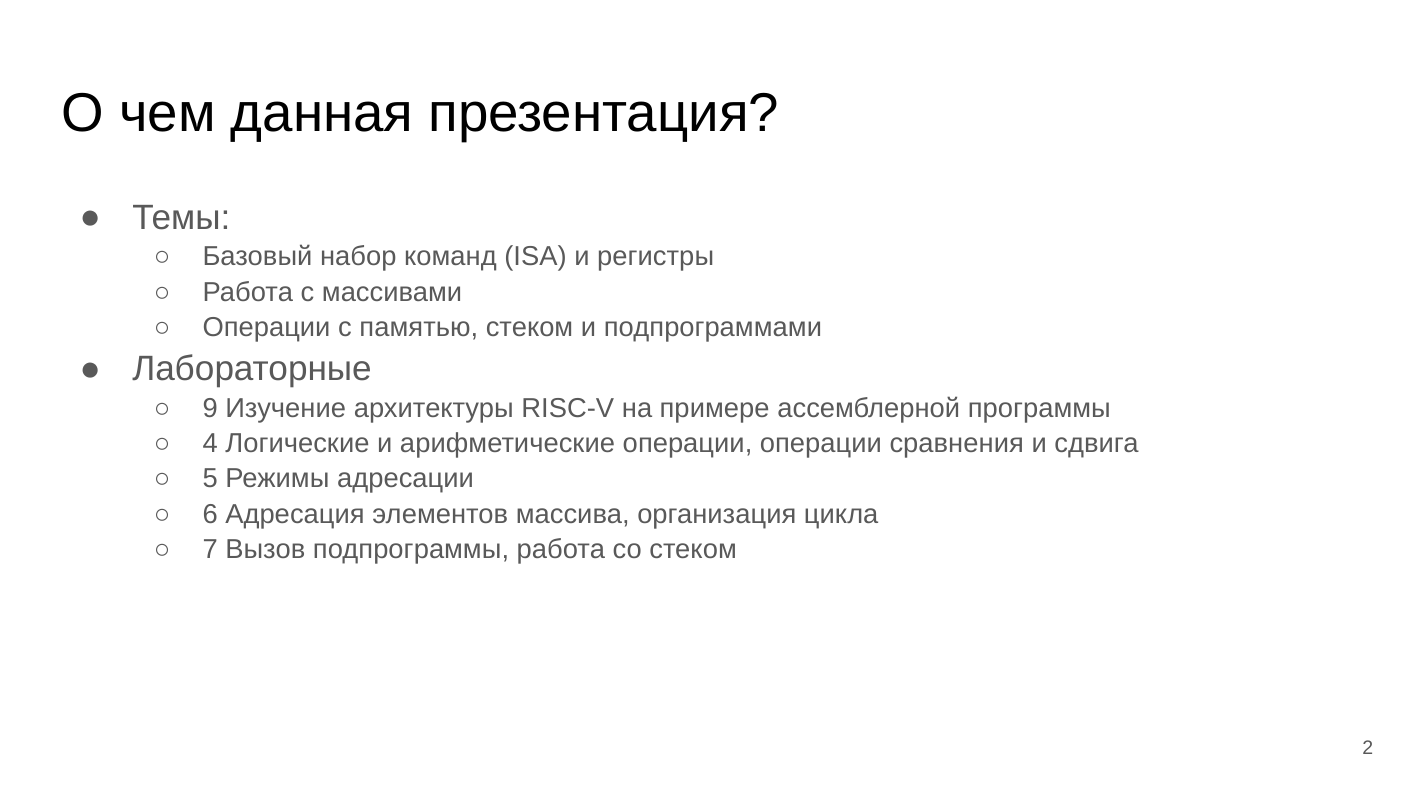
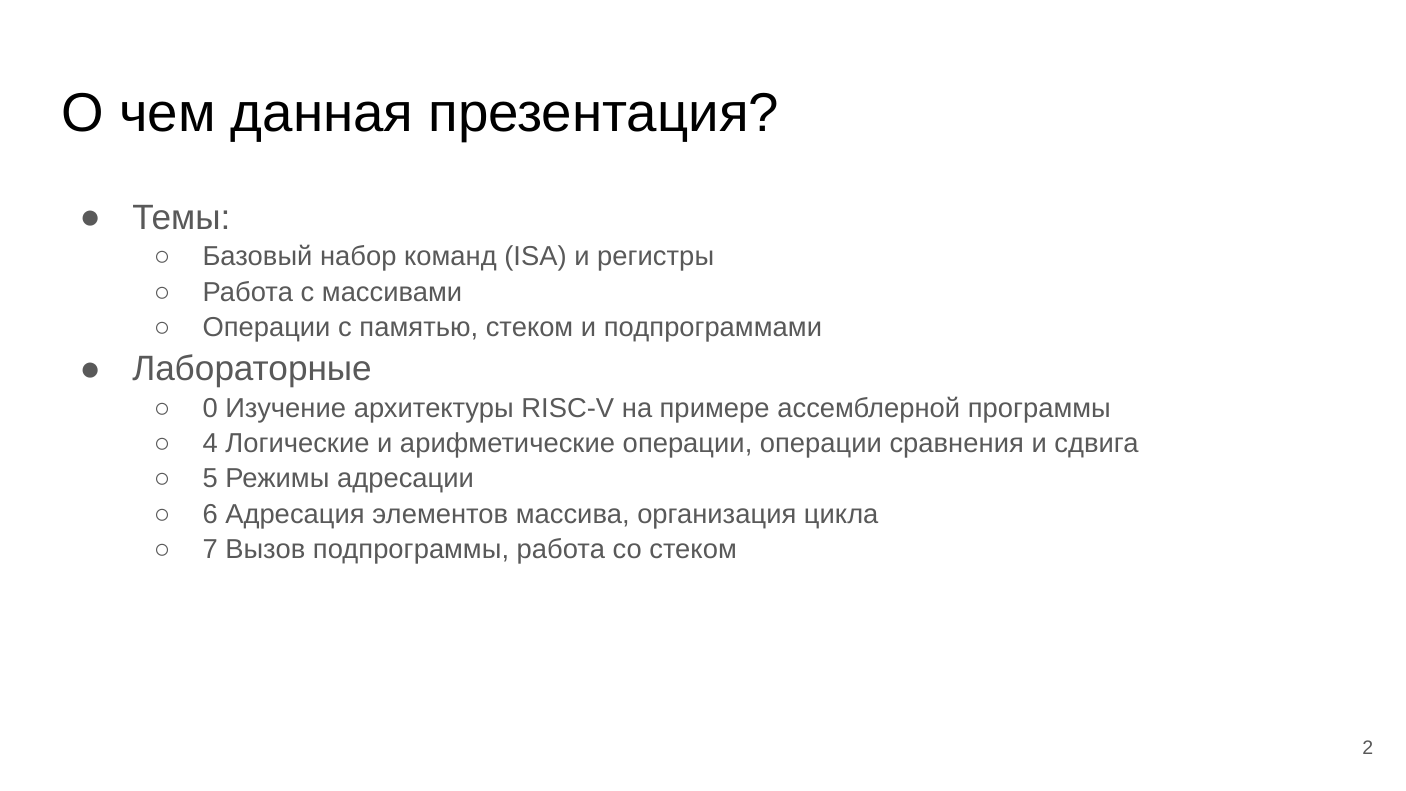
9: 9 -> 0
